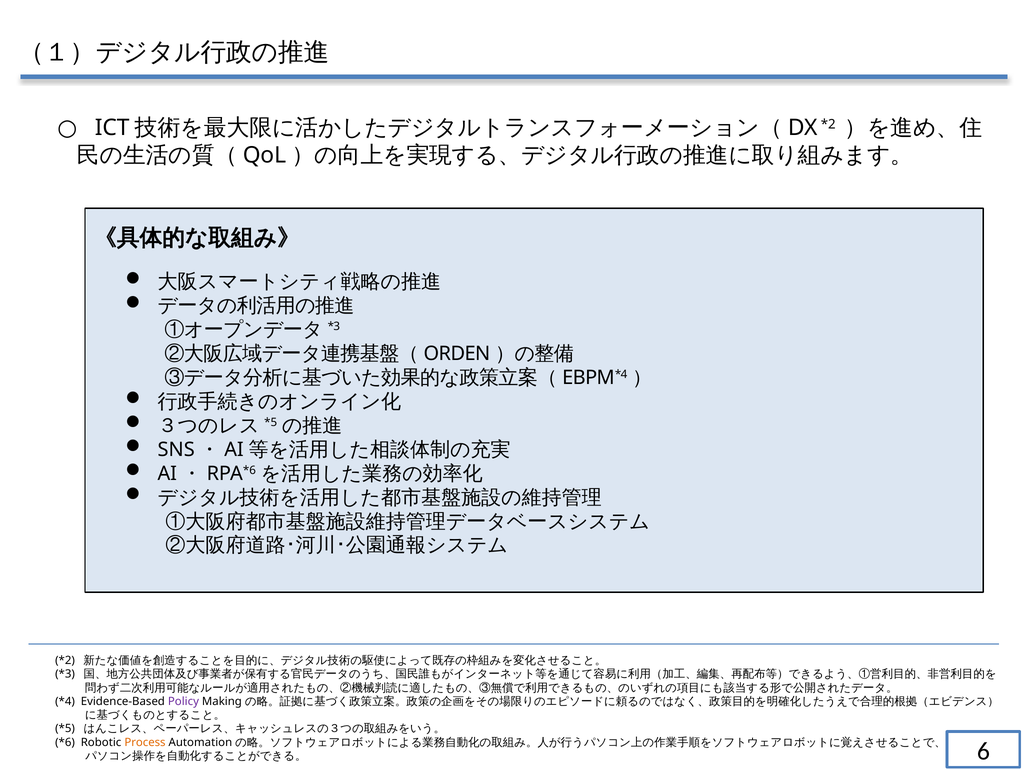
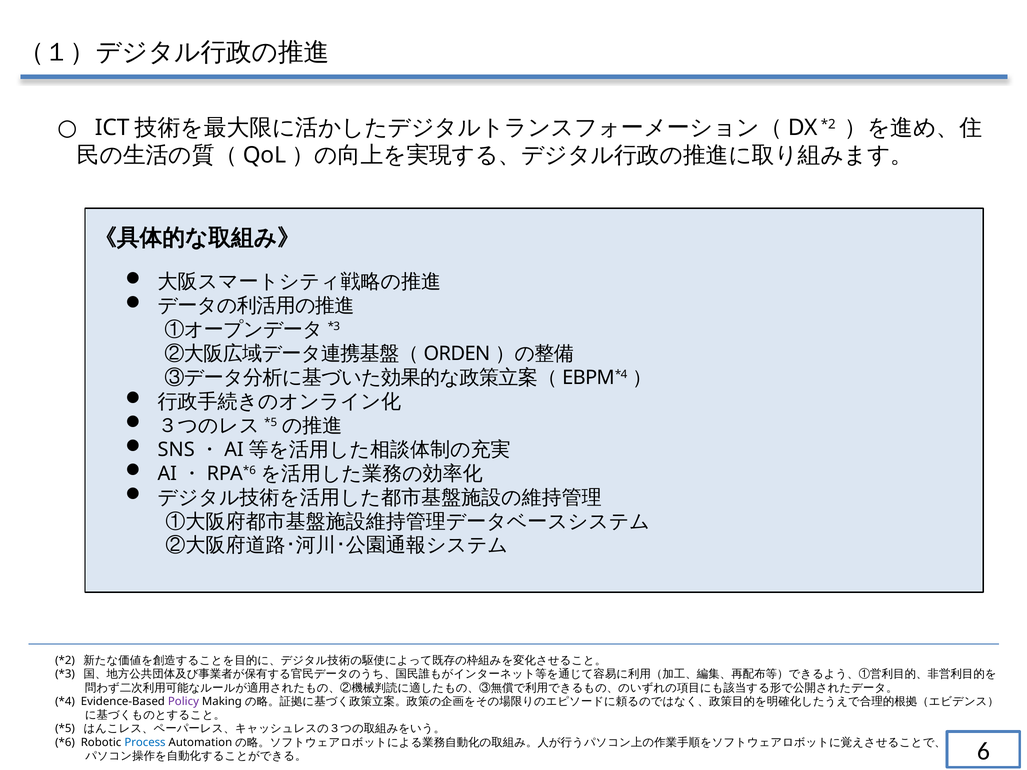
Process colour: orange -> blue
